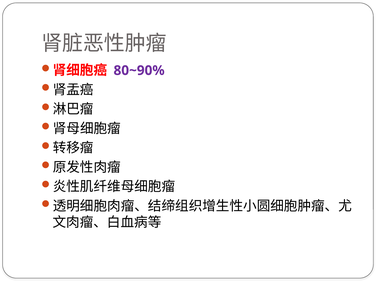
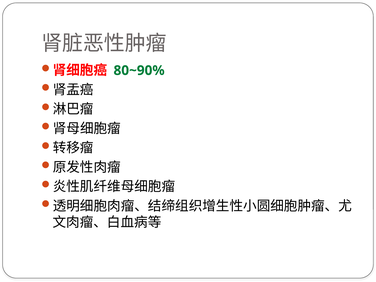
80~90% colour: purple -> green
